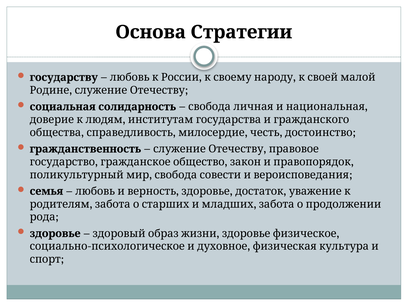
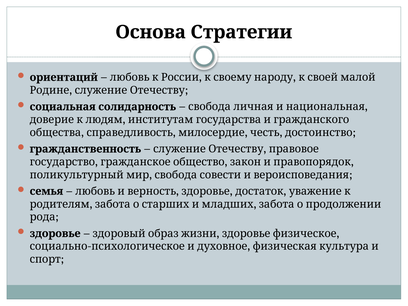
государству: государству -> ориентаций
